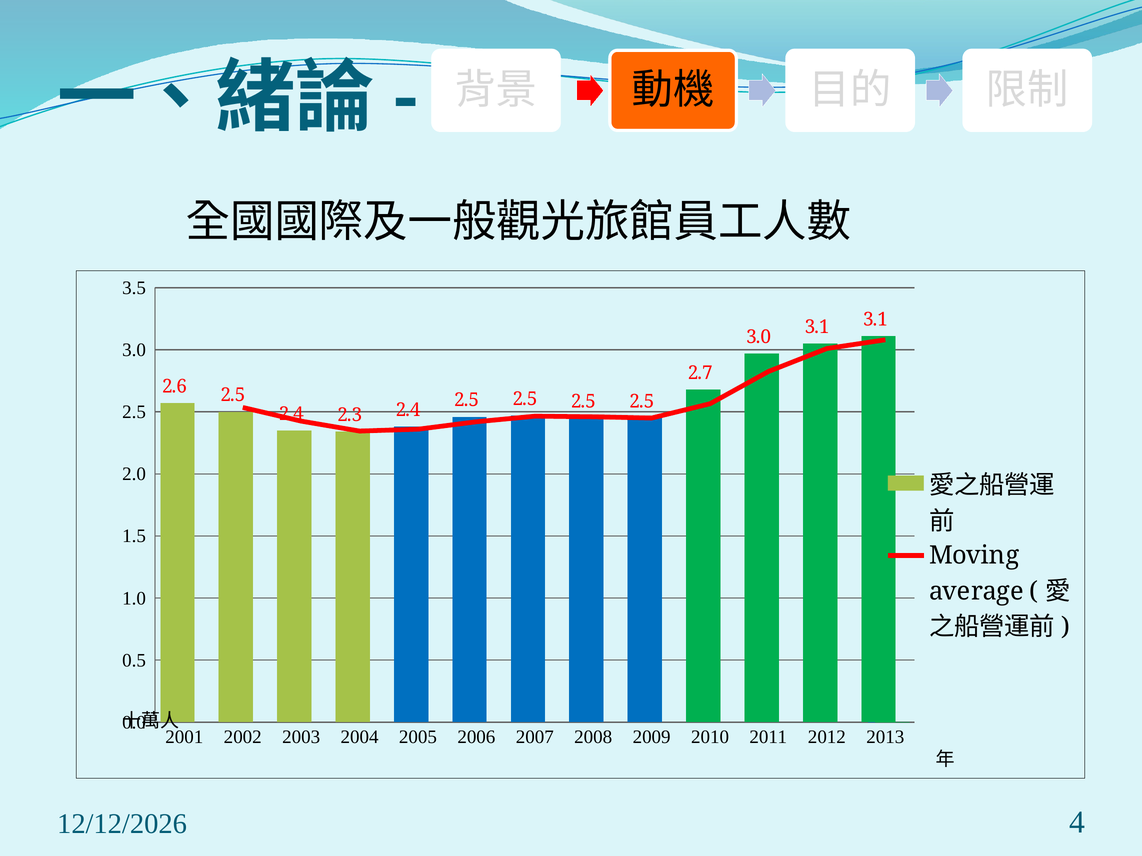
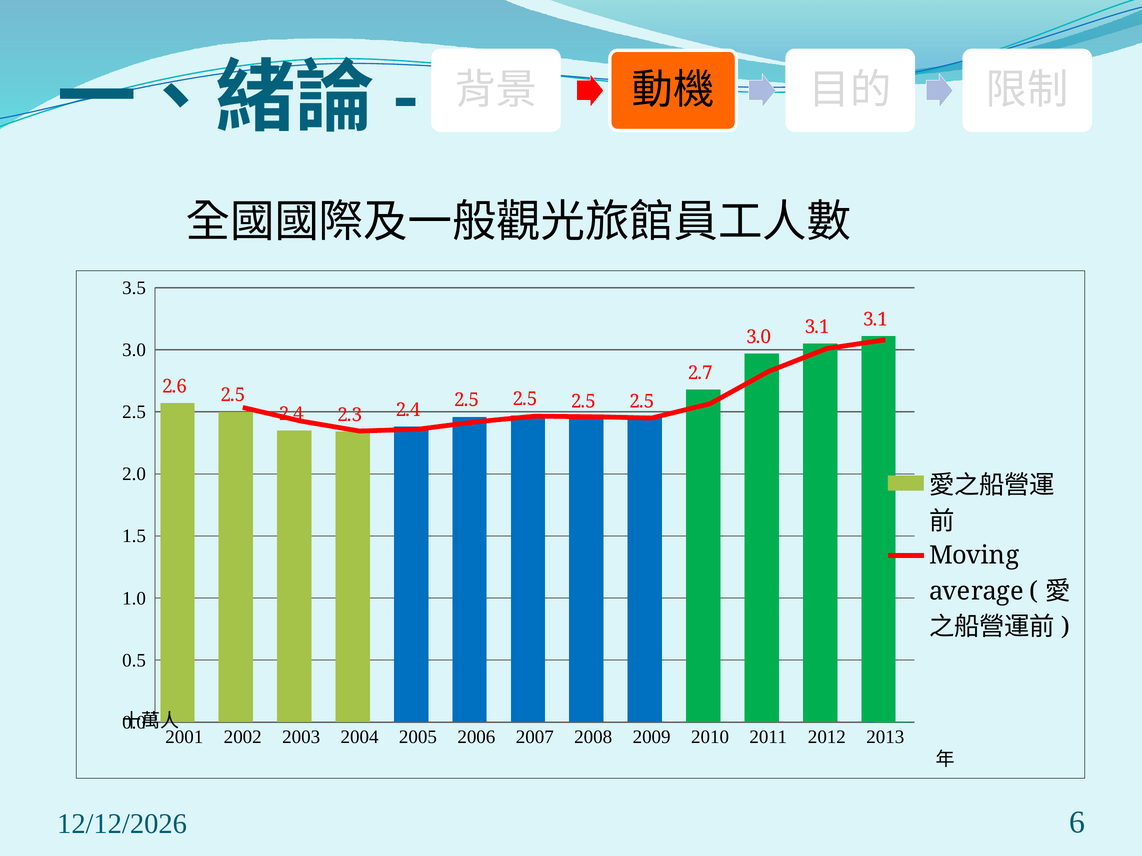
4: 4 -> 6
